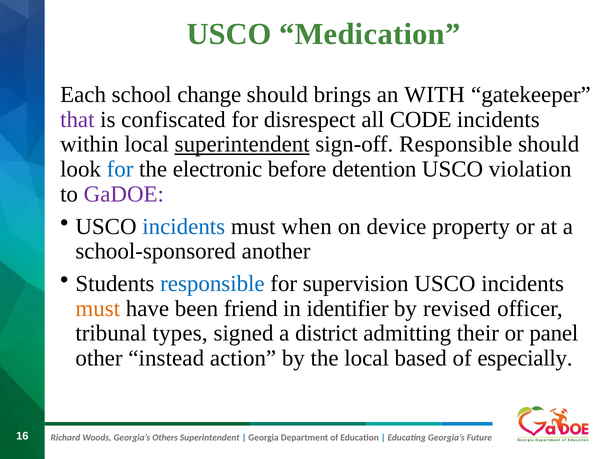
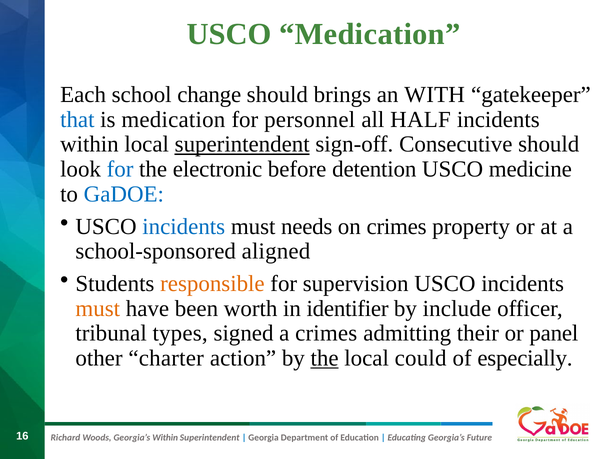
that colour: purple -> blue
is confiscated: confiscated -> medication
disrespect: disrespect -> personnel
CODE: CODE -> HALF
sign-off Responsible: Responsible -> Consecutive
violation: violation -> medicine
GaDOE colour: purple -> blue
when: when -> needs
on device: device -> crimes
another: another -> aligned
responsible at (212, 284) colour: blue -> orange
friend: friend -> worth
revised: revised -> include
a district: district -> crimes
instead: instead -> charter
the at (325, 358) underline: none -> present
based: based -> could
Others at (165, 438): Others -> Within
